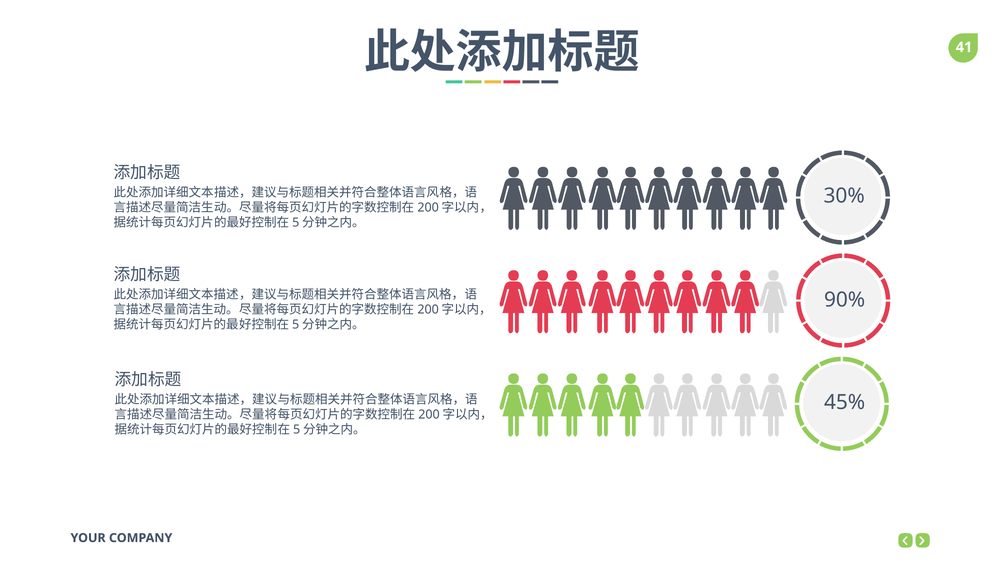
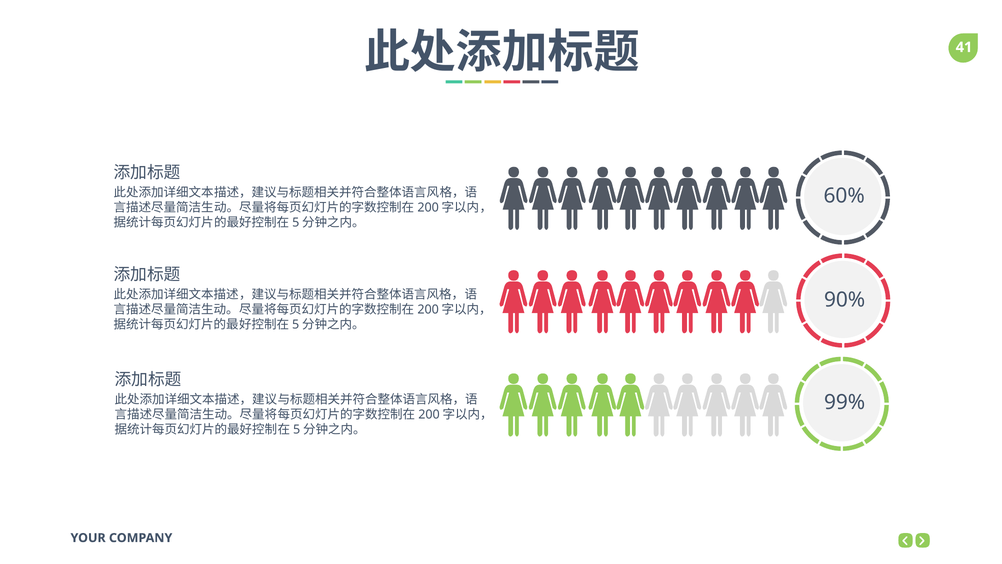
30%: 30% -> 60%
45%: 45% -> 99%
